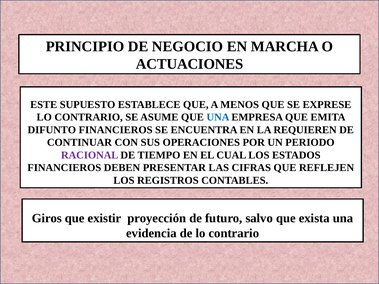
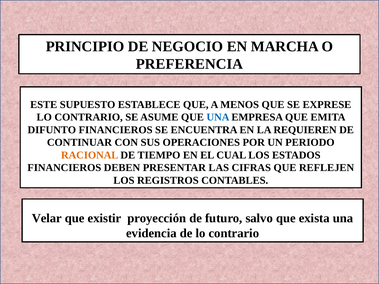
ACTUACIONES: ACTUACIONES -> PREFERENCIA
RACIONAL colour: purple -> orange
Giros: Giros -> Velar
